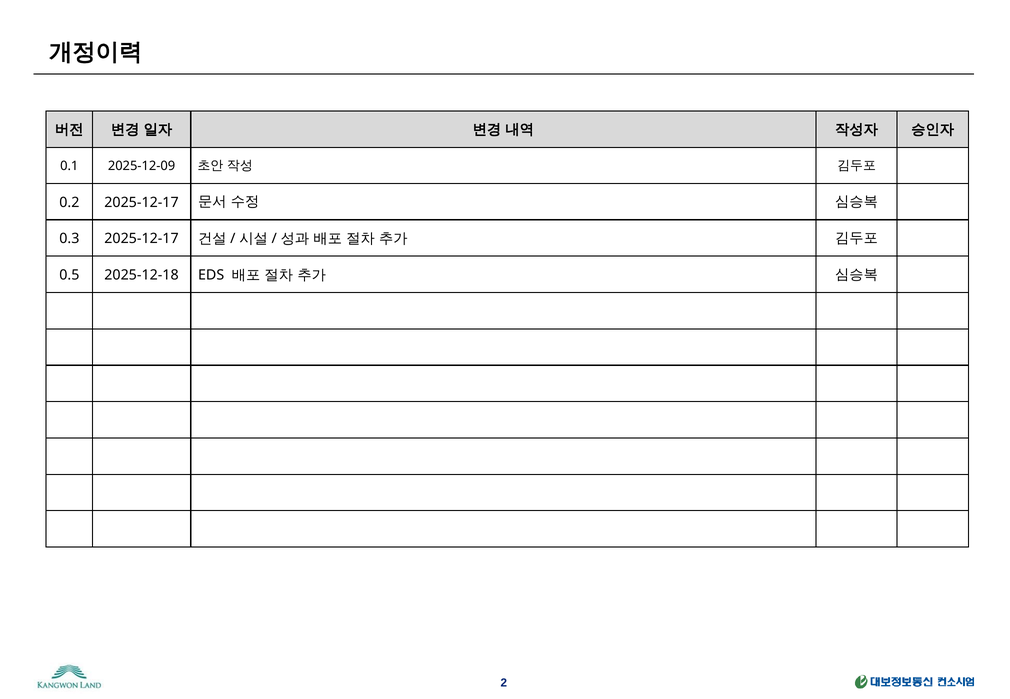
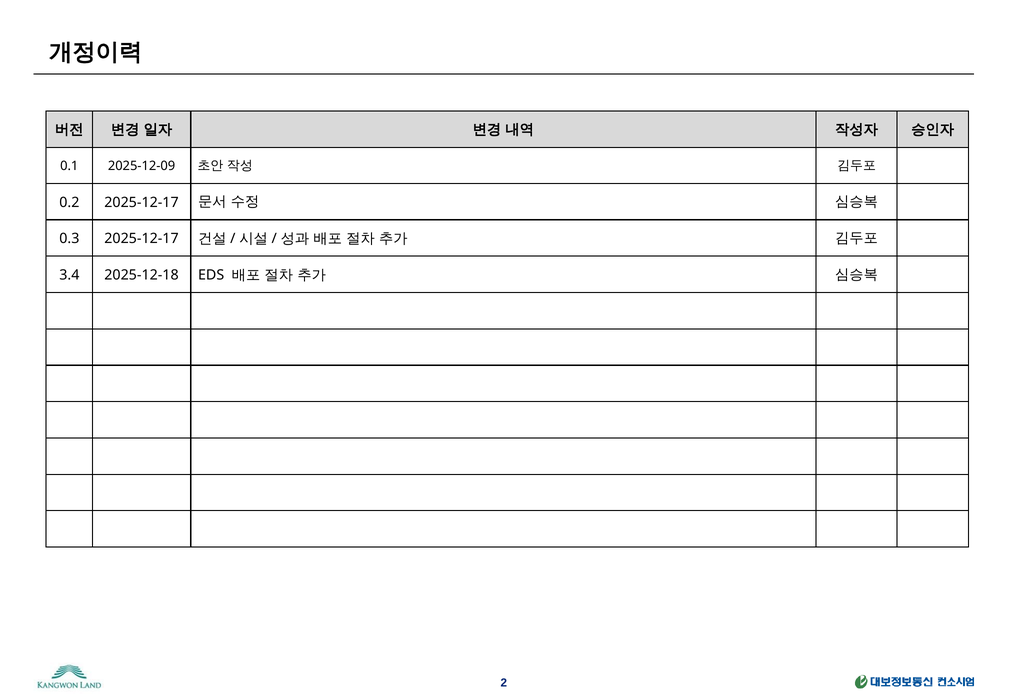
0.5: 0.5 -> 3.4
